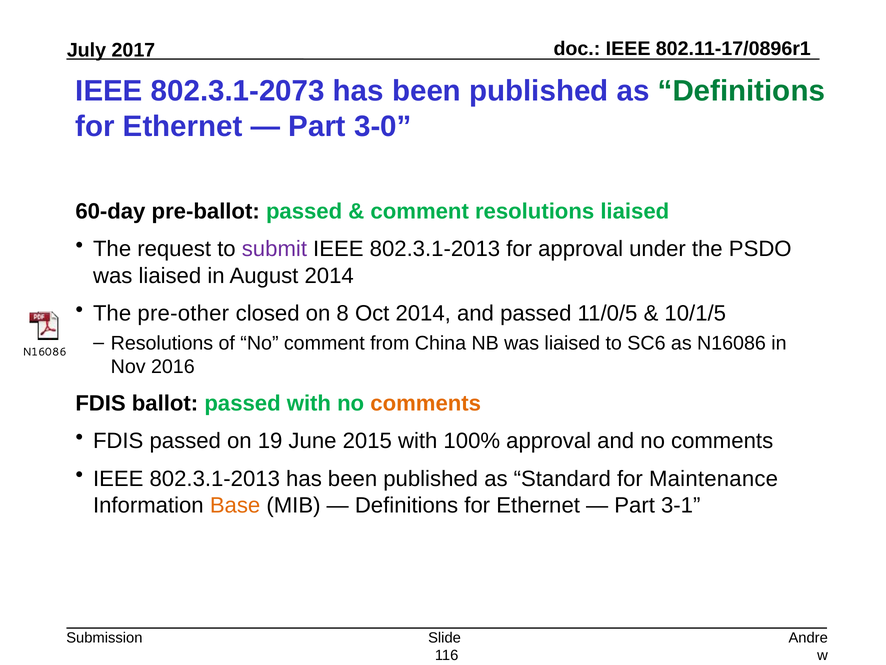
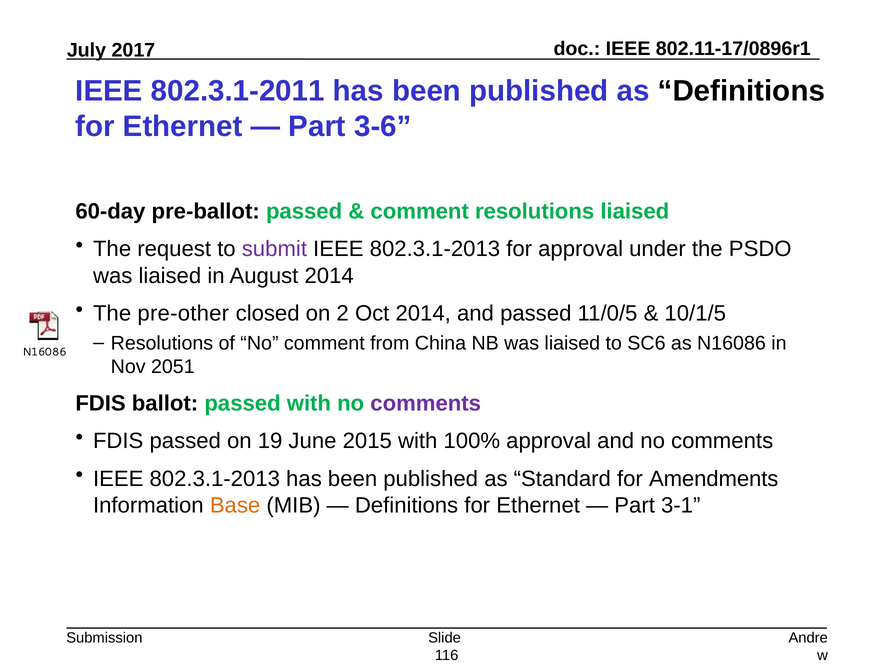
802.3.1-2073: 802.3.1-2073 -> 802.3.1-2011
Definitions at (741, 91) colour: green -> black
3-0: 3-0 -> 3-6
8: 8 -> 2
2016: 2016 -> 2051
comments at (426, 403) colour: orange -> purple
Maintenance: Maintenance -> Amendments
